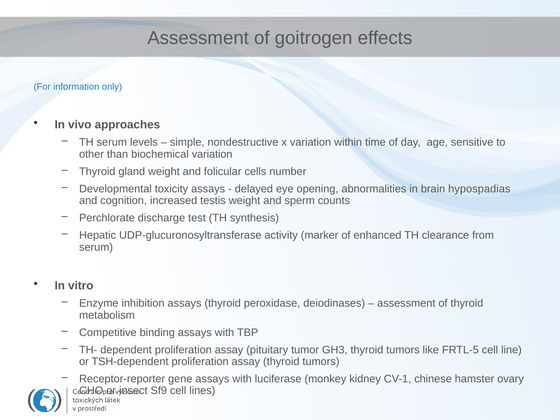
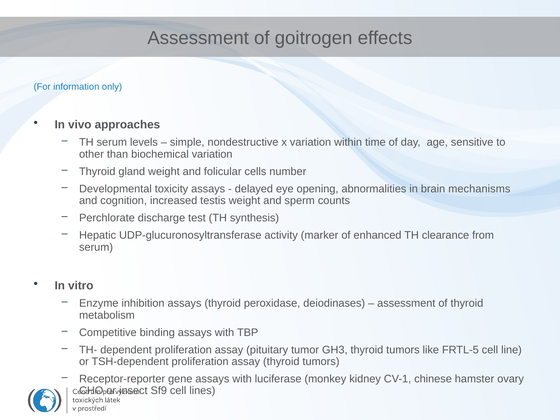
hypospadias: hypospadias -> mechanisms
